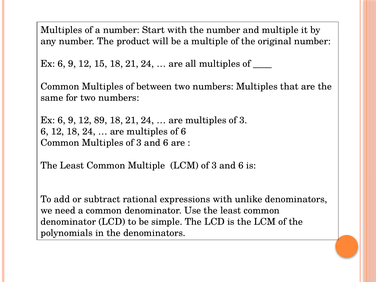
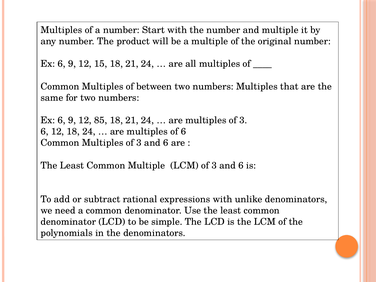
89: 89 -> 85
